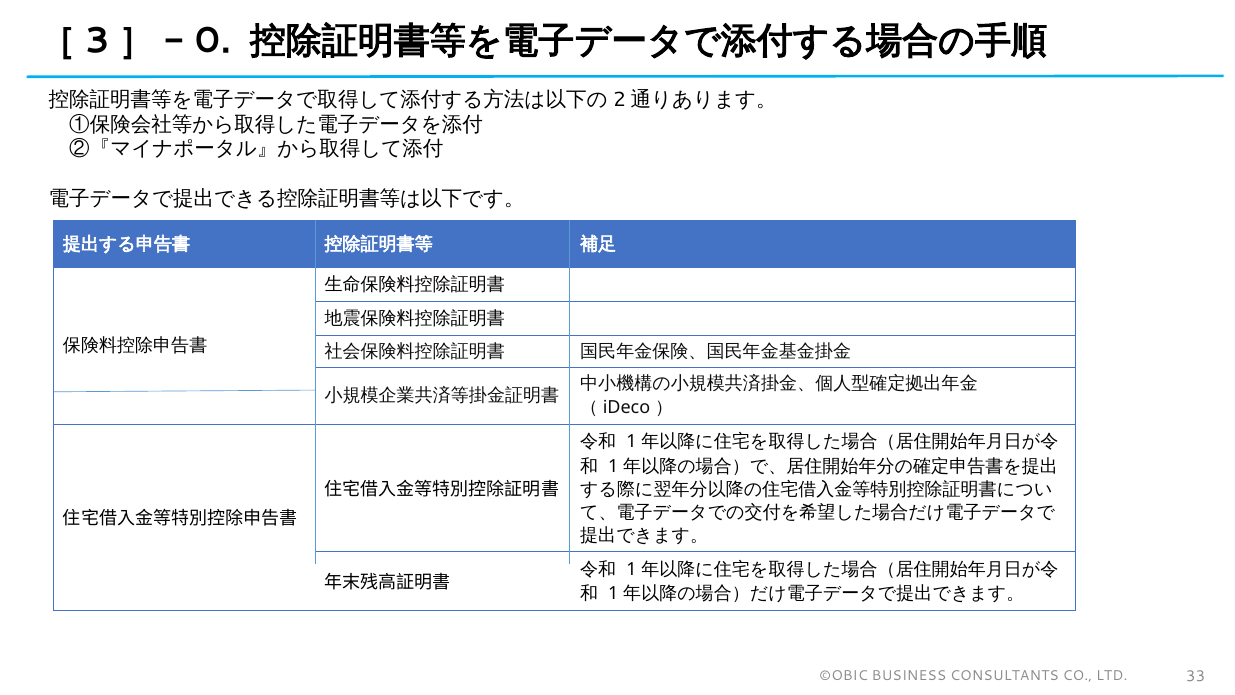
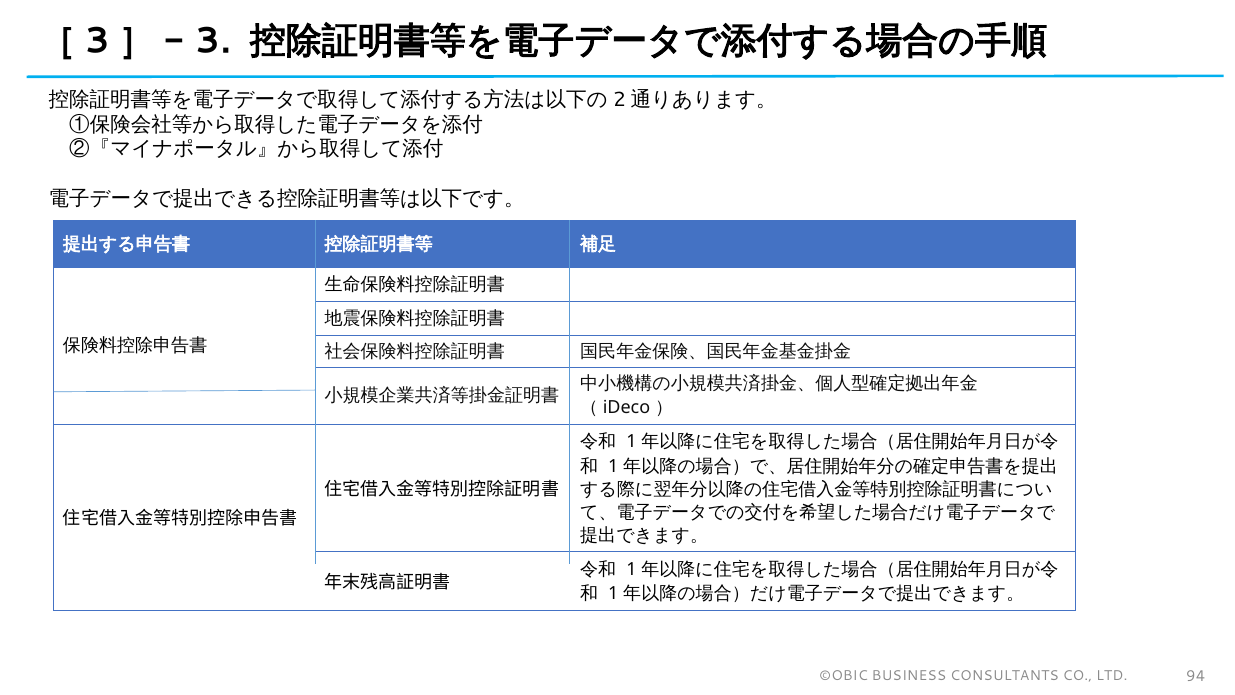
0: 0 -> 3
33: 33 -> 94
